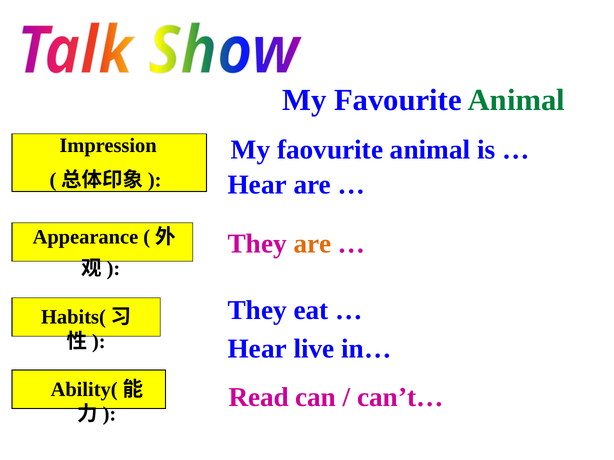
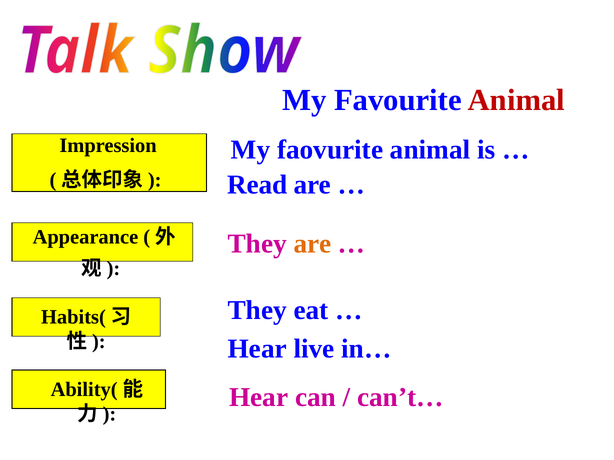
Animal at (516, 100) colour: green -> red
Hear at (257, 185): Hear -> Read
Read at (259, 398): Read -> Hear
